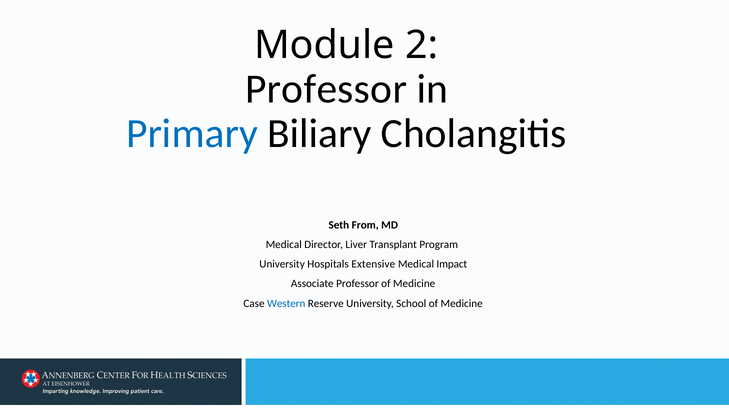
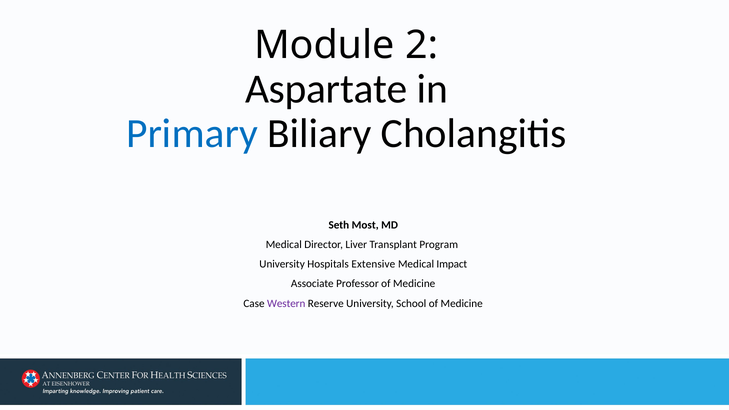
Professor at (326, 89): Professor -> Aspartate
From: From -> Most
Western colour: blue -> purple
